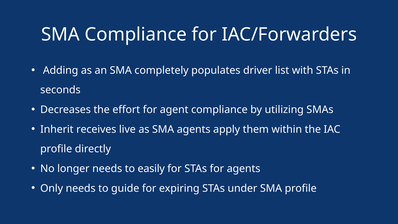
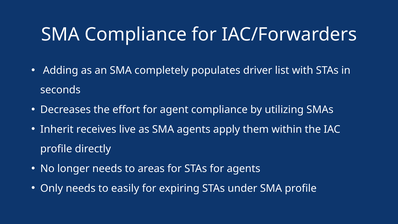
easily: easily -> areas
guide: guide -> easily
